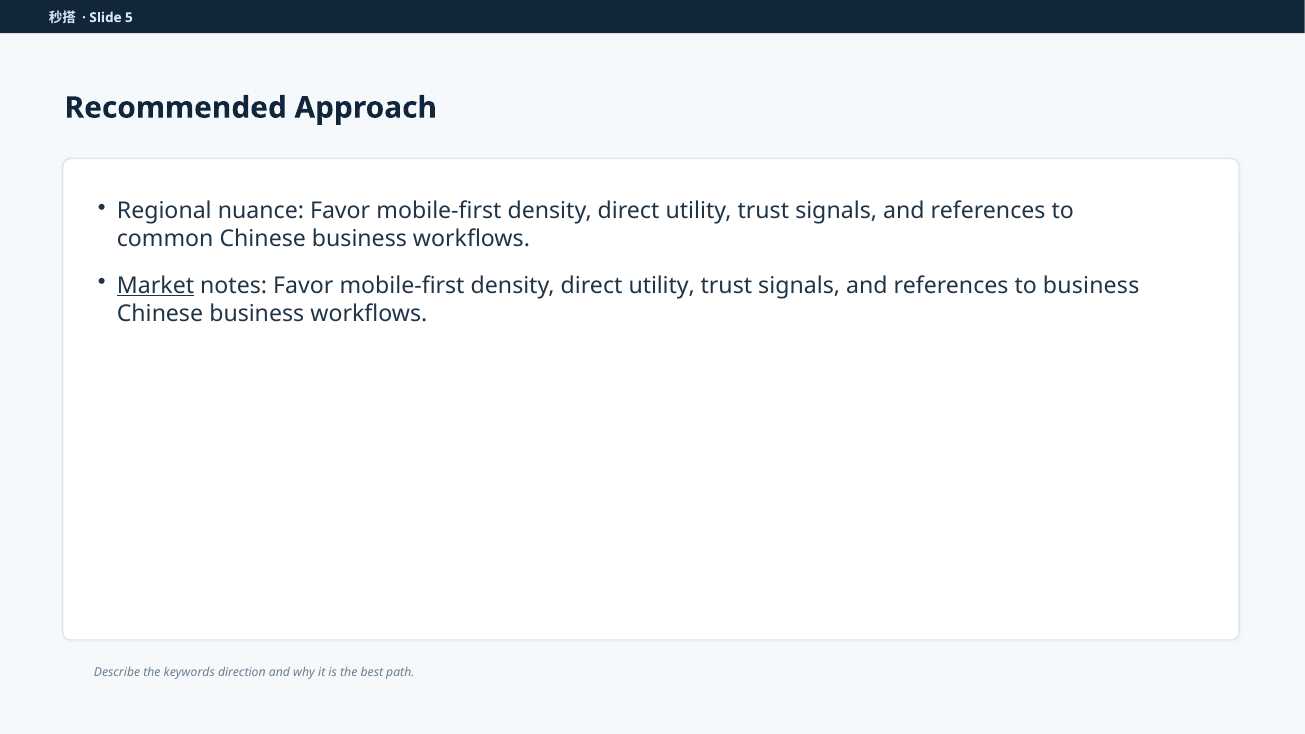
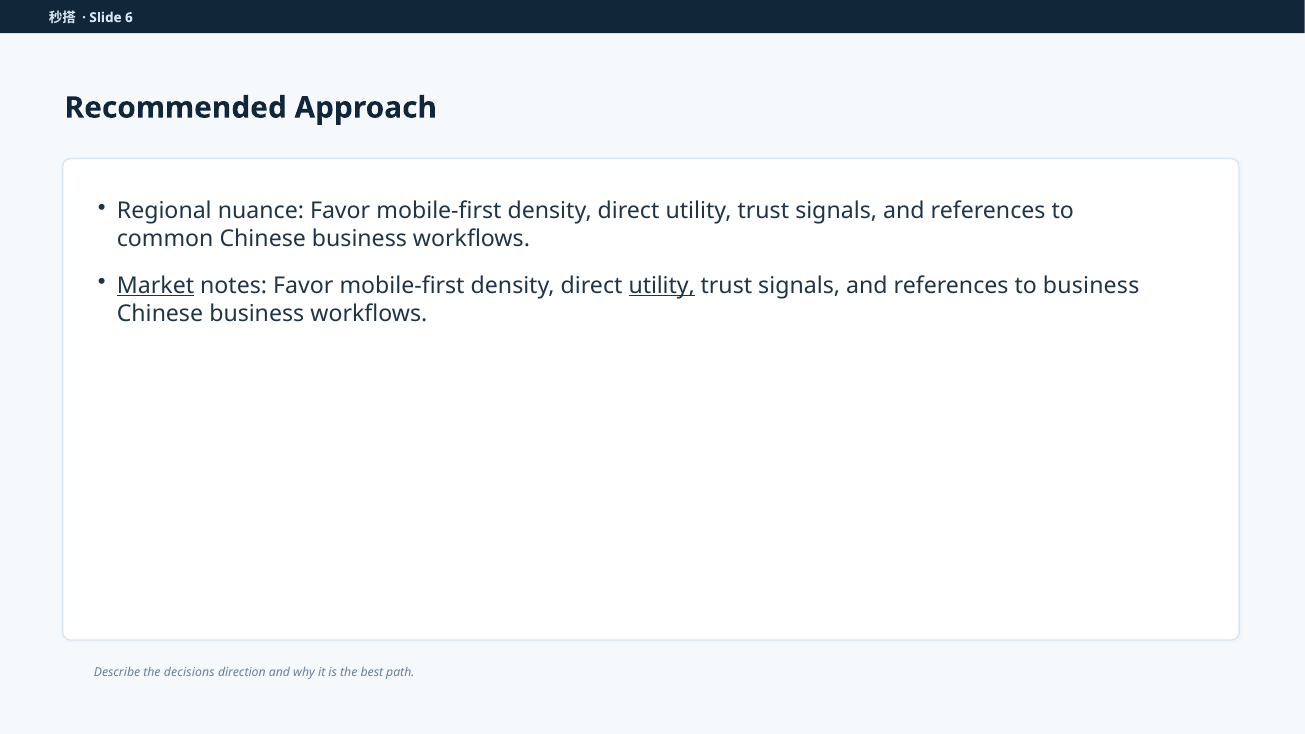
5: 5 -> 6
utility at (662, 286) underline: none -> present
keywords: keywords -> decisions
